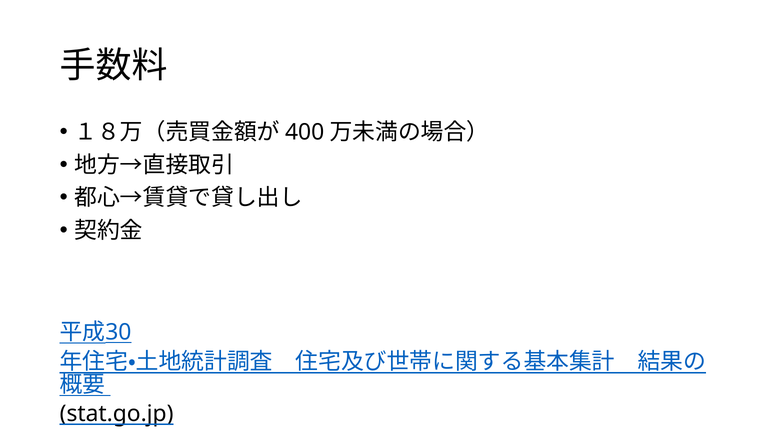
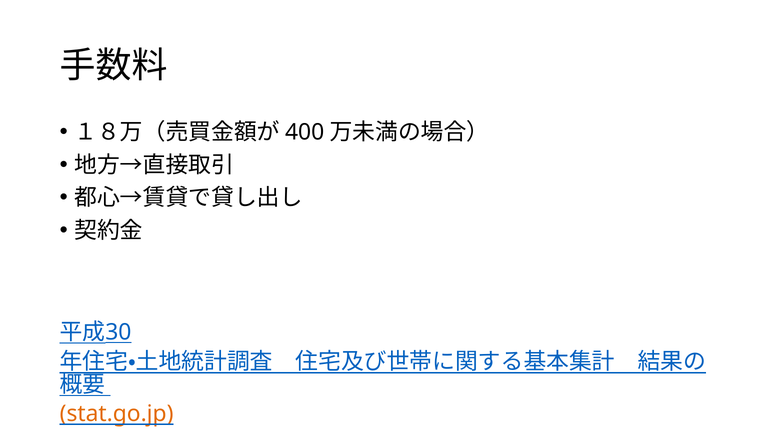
stat.go.jp colour: black -> orange
